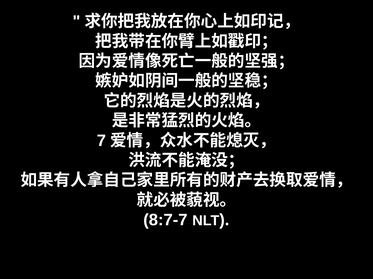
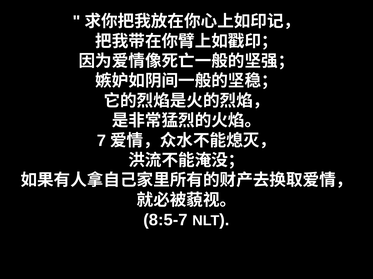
8:7-7: 8:7-7 -> 8:5-7
